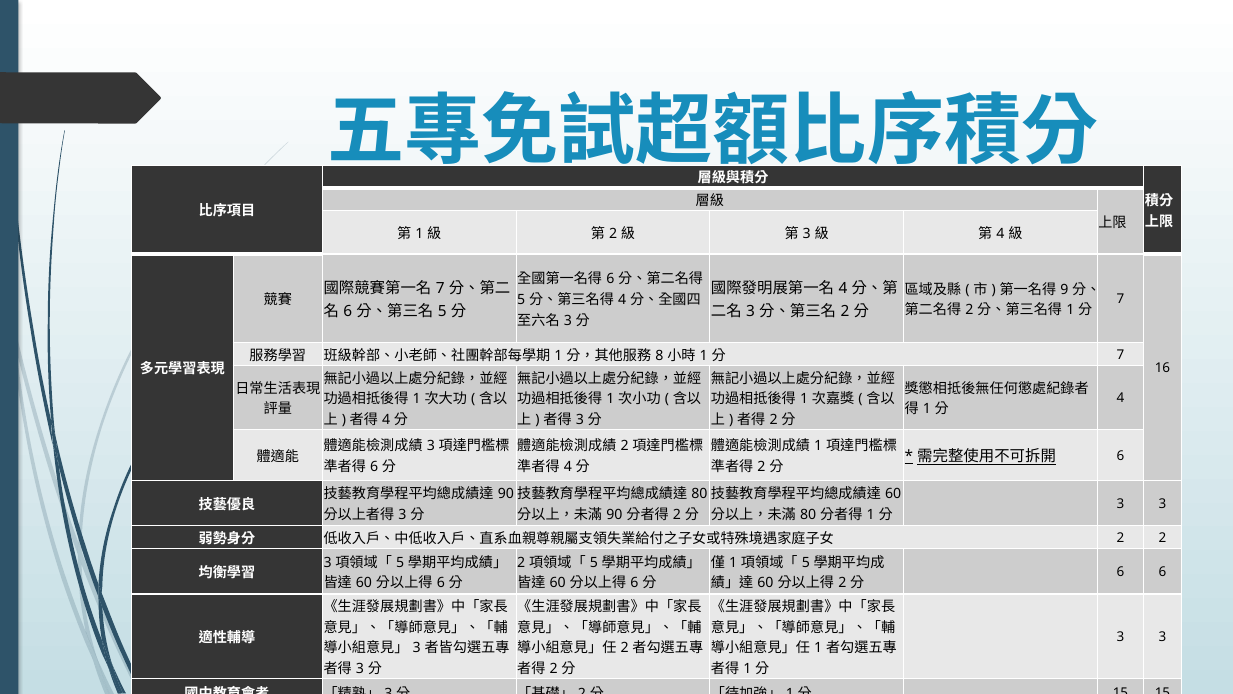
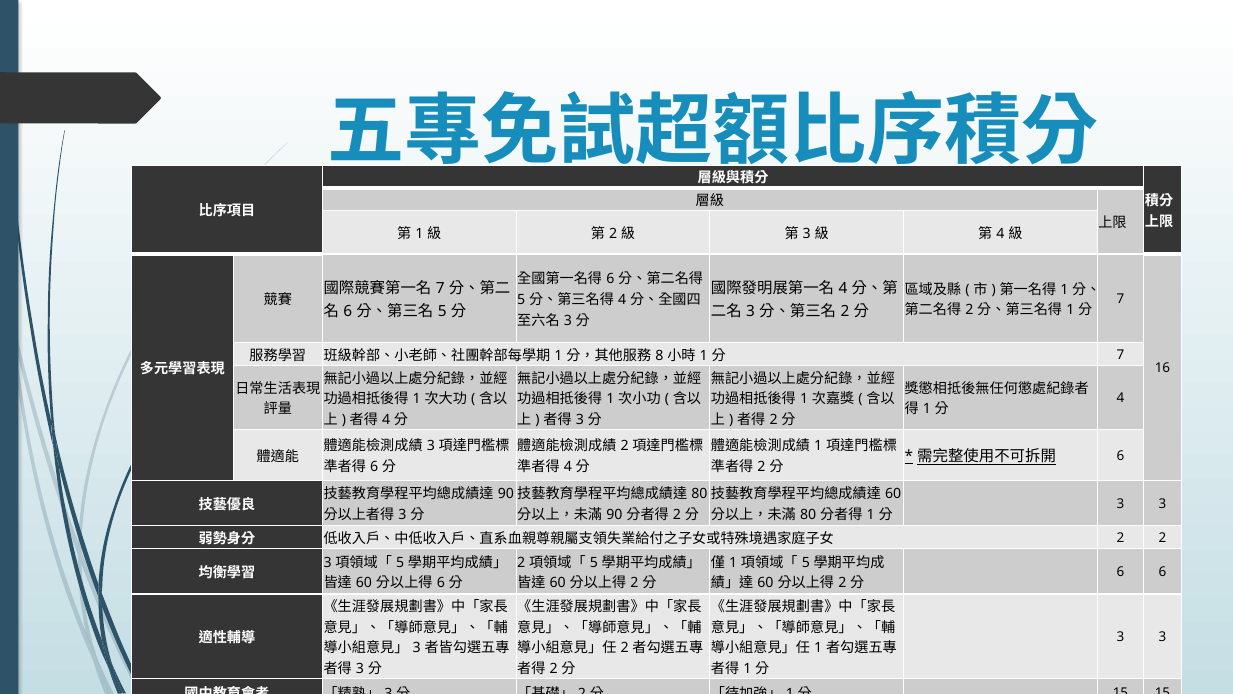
9 at (1064, 289): 9 -> 1
6 at (635, 583): 6 -> 2
